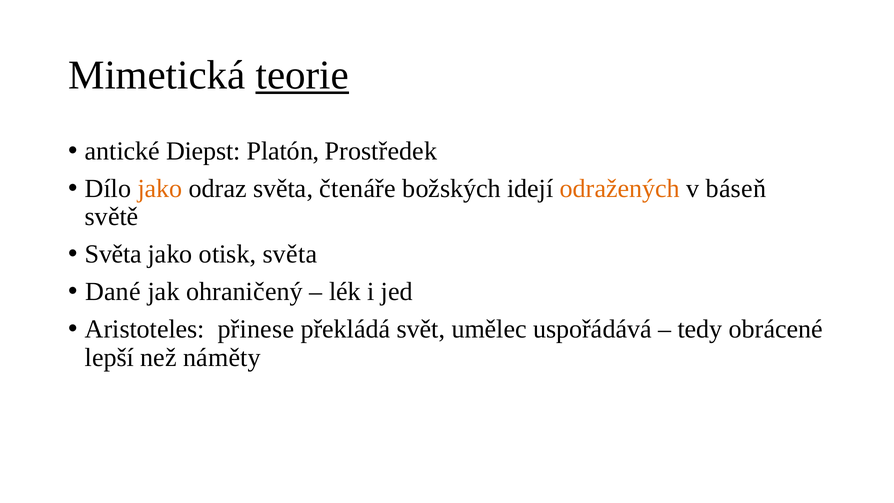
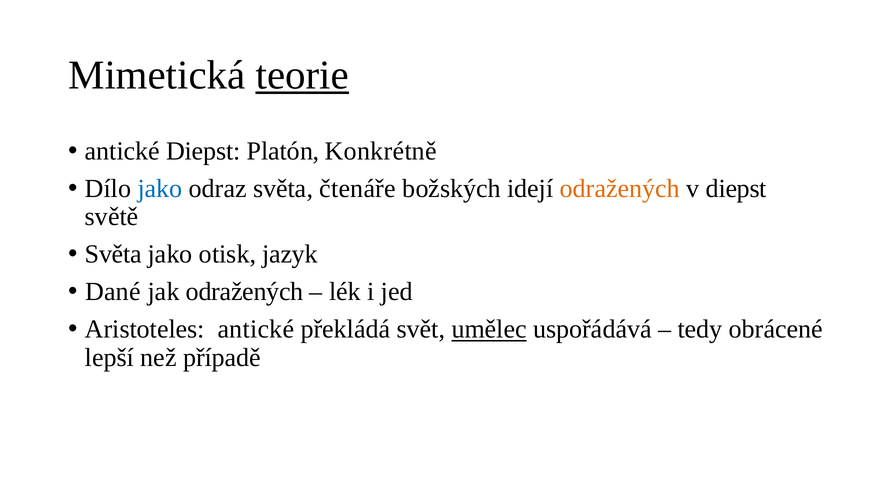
Prostředek: Prostředek -> Konkrétně
jako at (160, 189) colour: orange -> blue
v báseň: báseň -> diepst
otisk světa: světa -> jazyk
jak ohraničený: ohraničený -> odražených
Aristoteles přinese: přinese -> antické
umělec underline: none -> present
náměty: náměty -> případě
